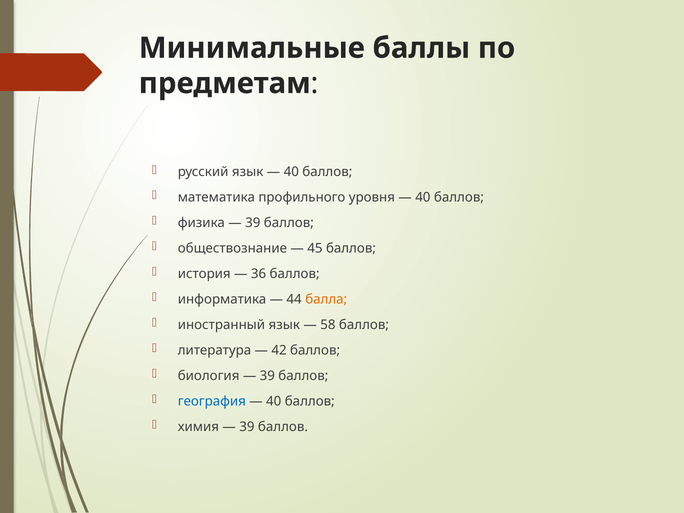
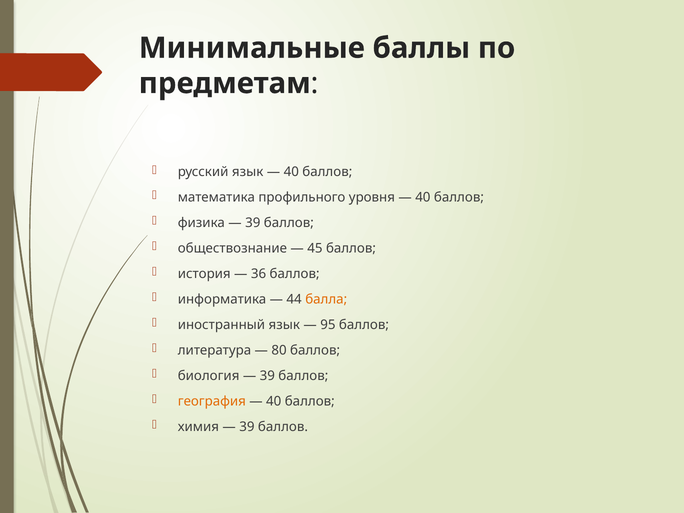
58: 58 -> 95
42: 42 -> 80
география colour: blue -> orange
